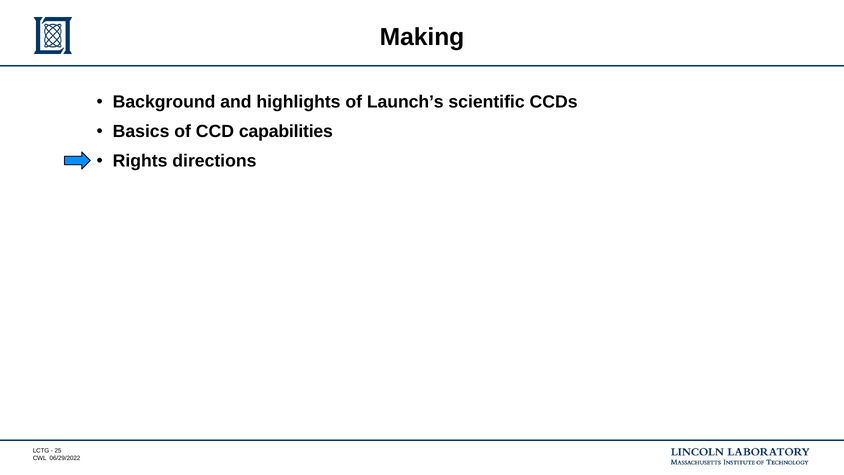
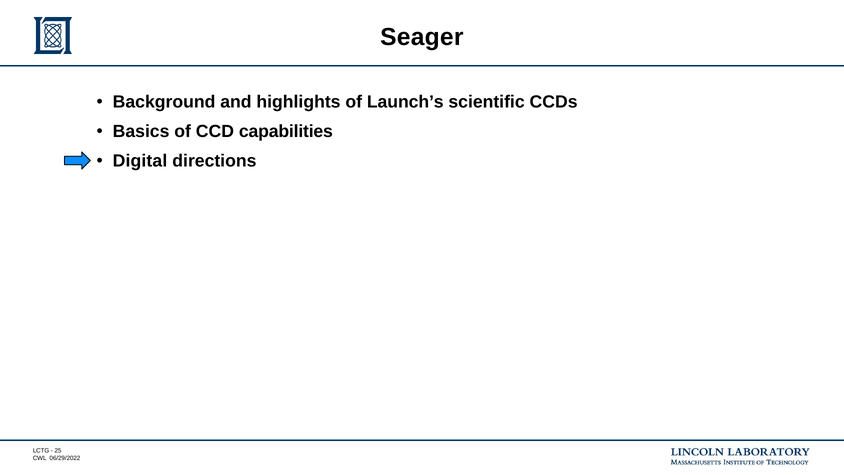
Making: Making -> Seager
Rights: Rights -> Digital
